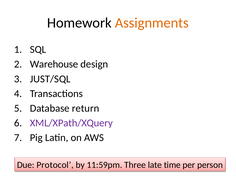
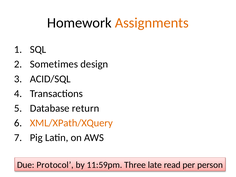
Warehouse: Warehouse -> Sometimes
JUST/SQL: JUST/SQL -> ACID/SQL
XML/XPath/XQuery colour: purple -> orange
time: time -> read
